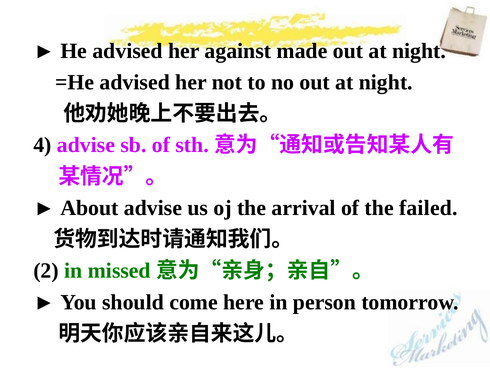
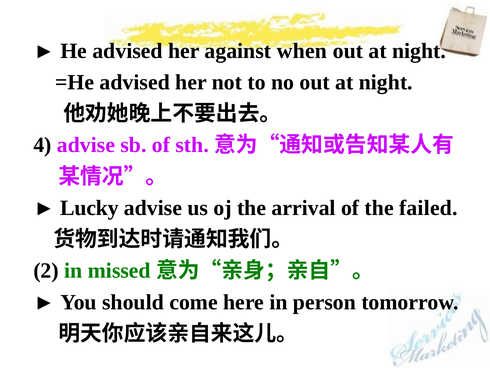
made: made -> when
About: About -> Lucky
